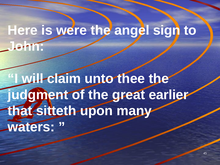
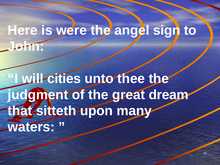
claim: claim -> cities
earlier: earlier -> dream
